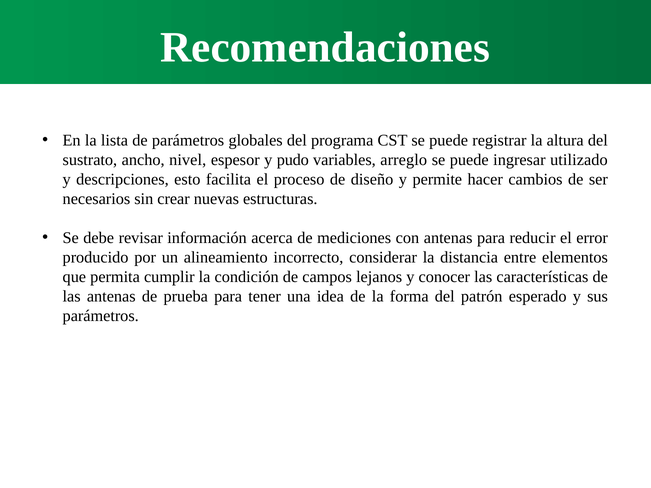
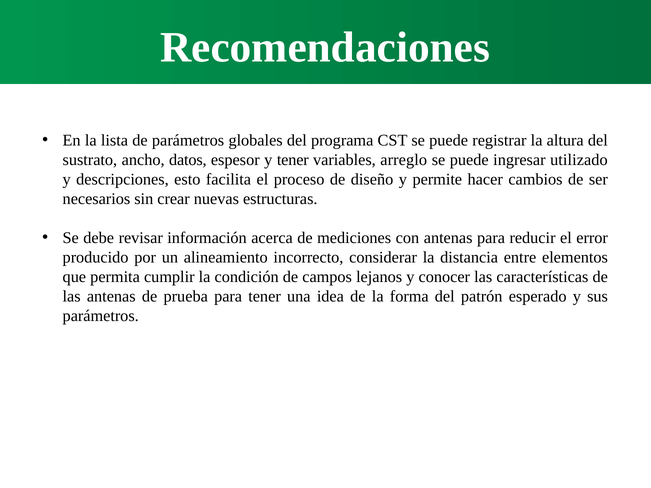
nivel: nivel -> datos
y pudo: pudo -> tener
